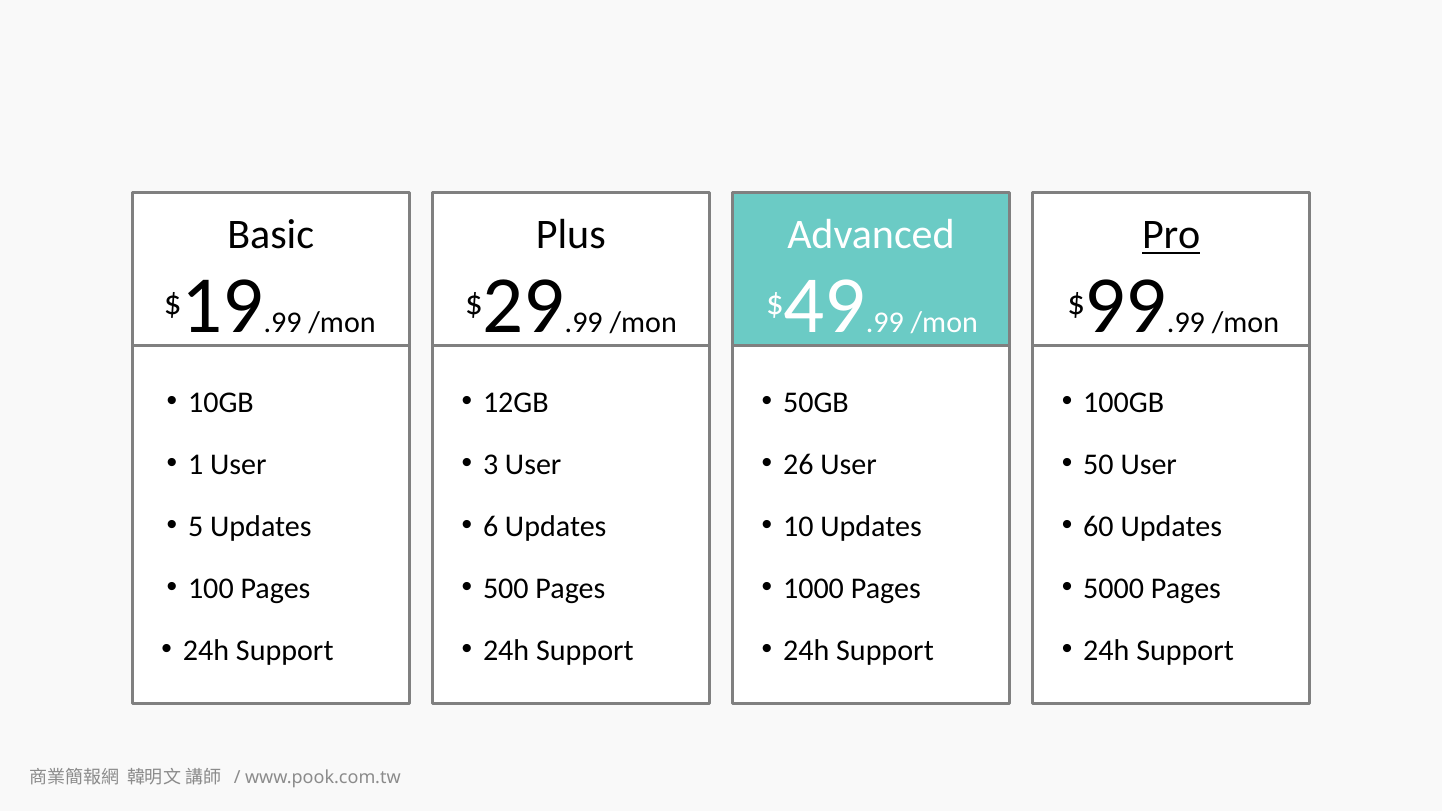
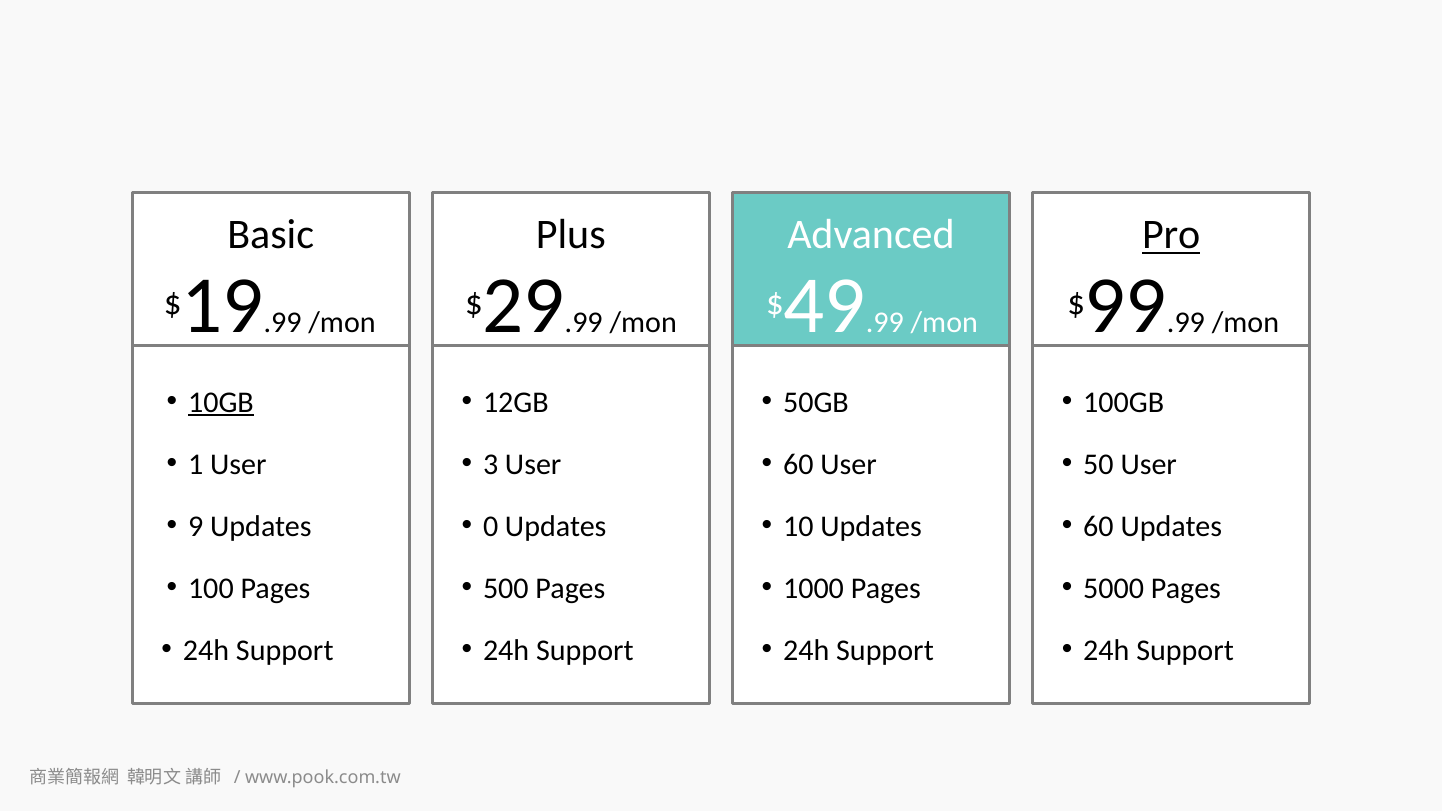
10GB underline: none -> present
26 at (798, 465): 26 -> 60
5: 5 -> 9
6: 6 -> 0
